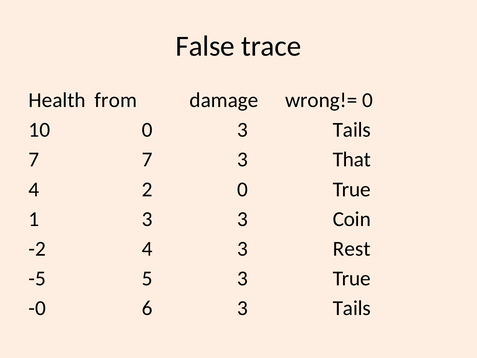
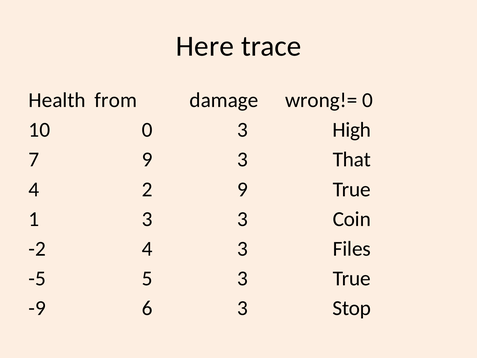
False: False -> Here
0 3 Tails: Tails -> High
7 7: 7 -> 9
2 0: 0 -> 9
Rest: Rest -> Files
-0: -0 -> -9
6 3 Tails: Tails -> Stop
